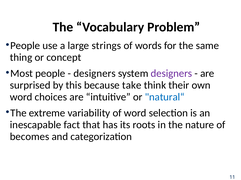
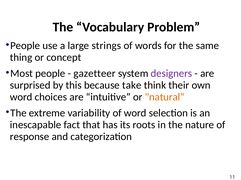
designers at (95, 74): designers -> gazetteer
natural“ colour: blue -> orange
becomes: becomes -> response
